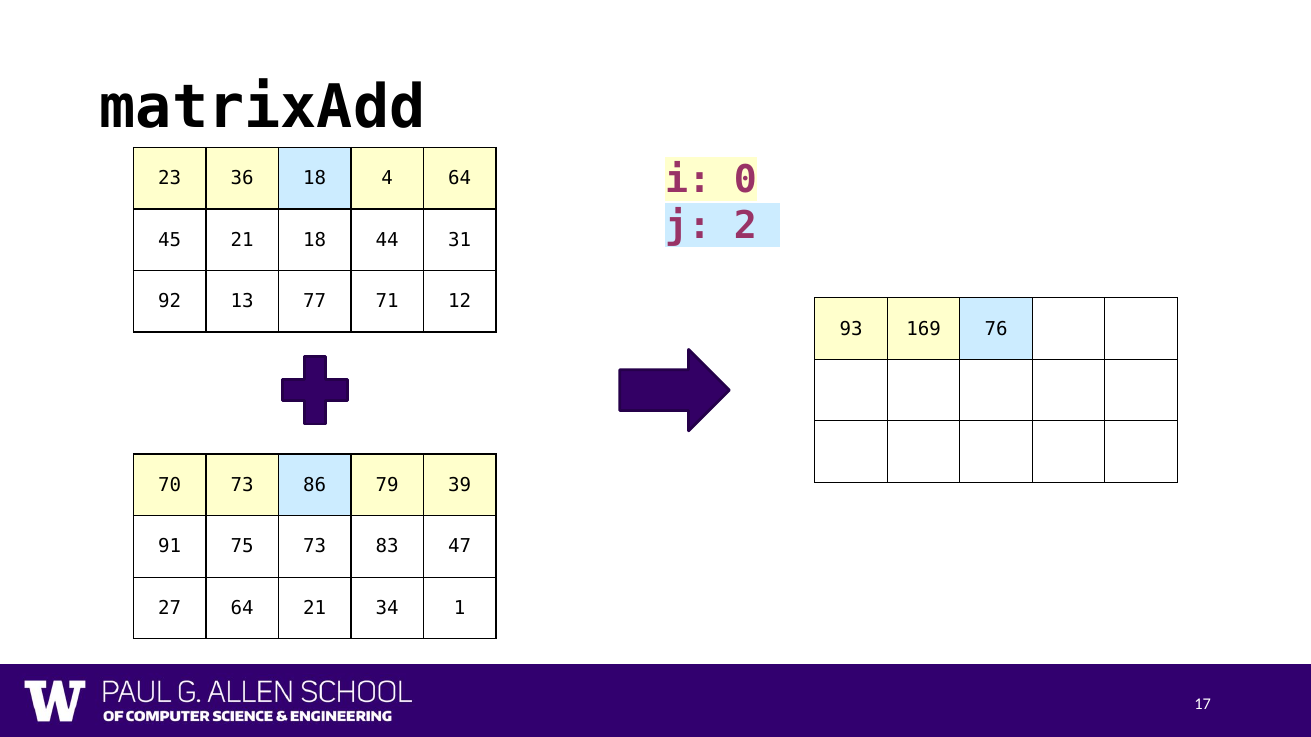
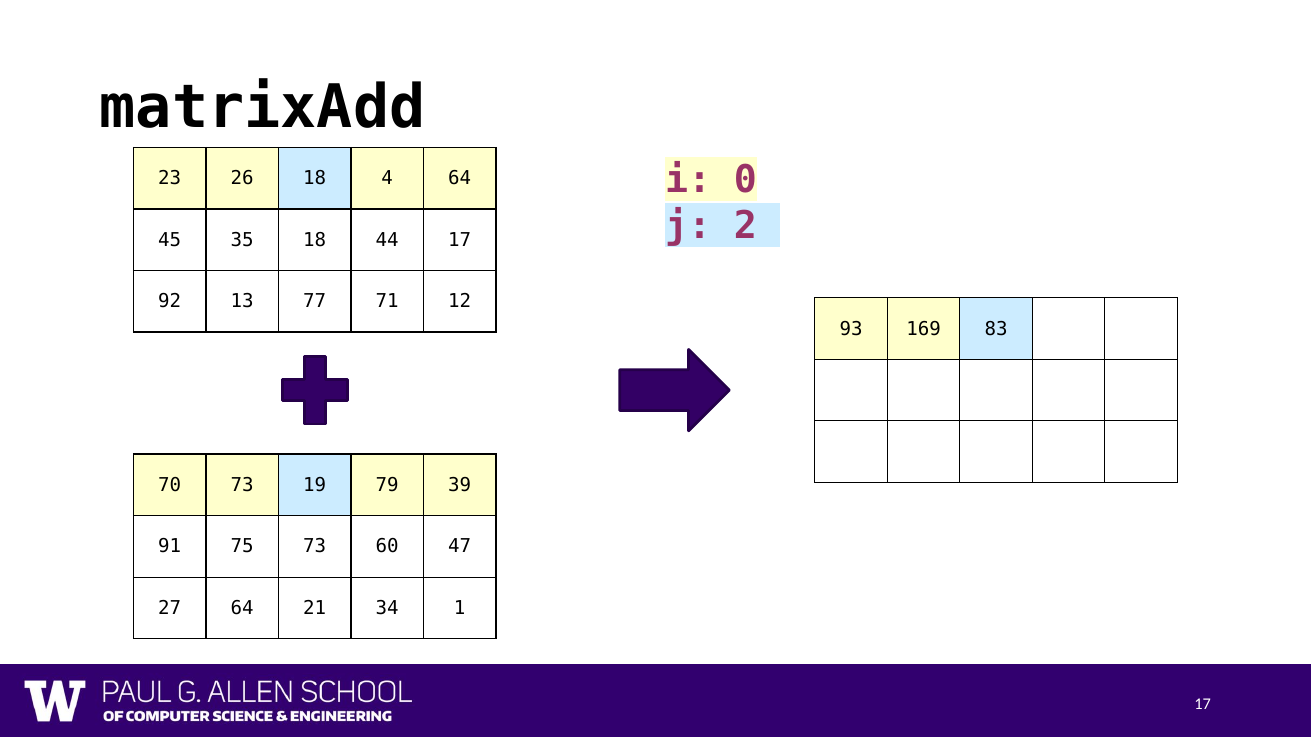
36: 36 -> 26
45 21: 21 -> 35
44 31: 31 -> 17
169 76: 76 -> 83
86: 86 -> 19
73 83: 83 -> 60
